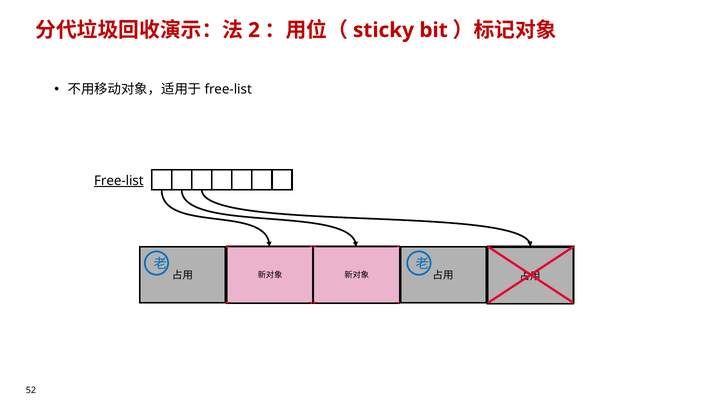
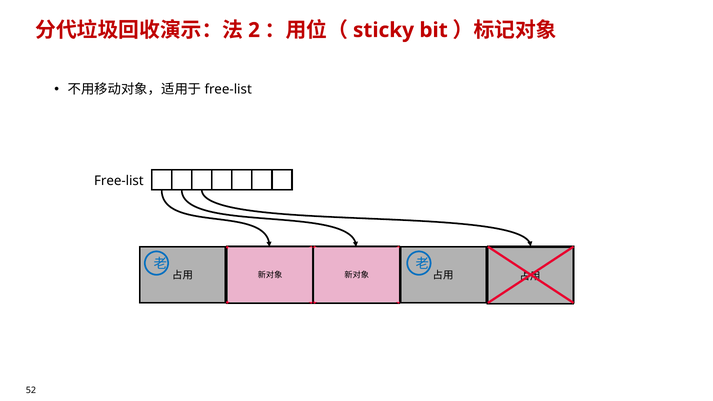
Free-list underline: present -> none
